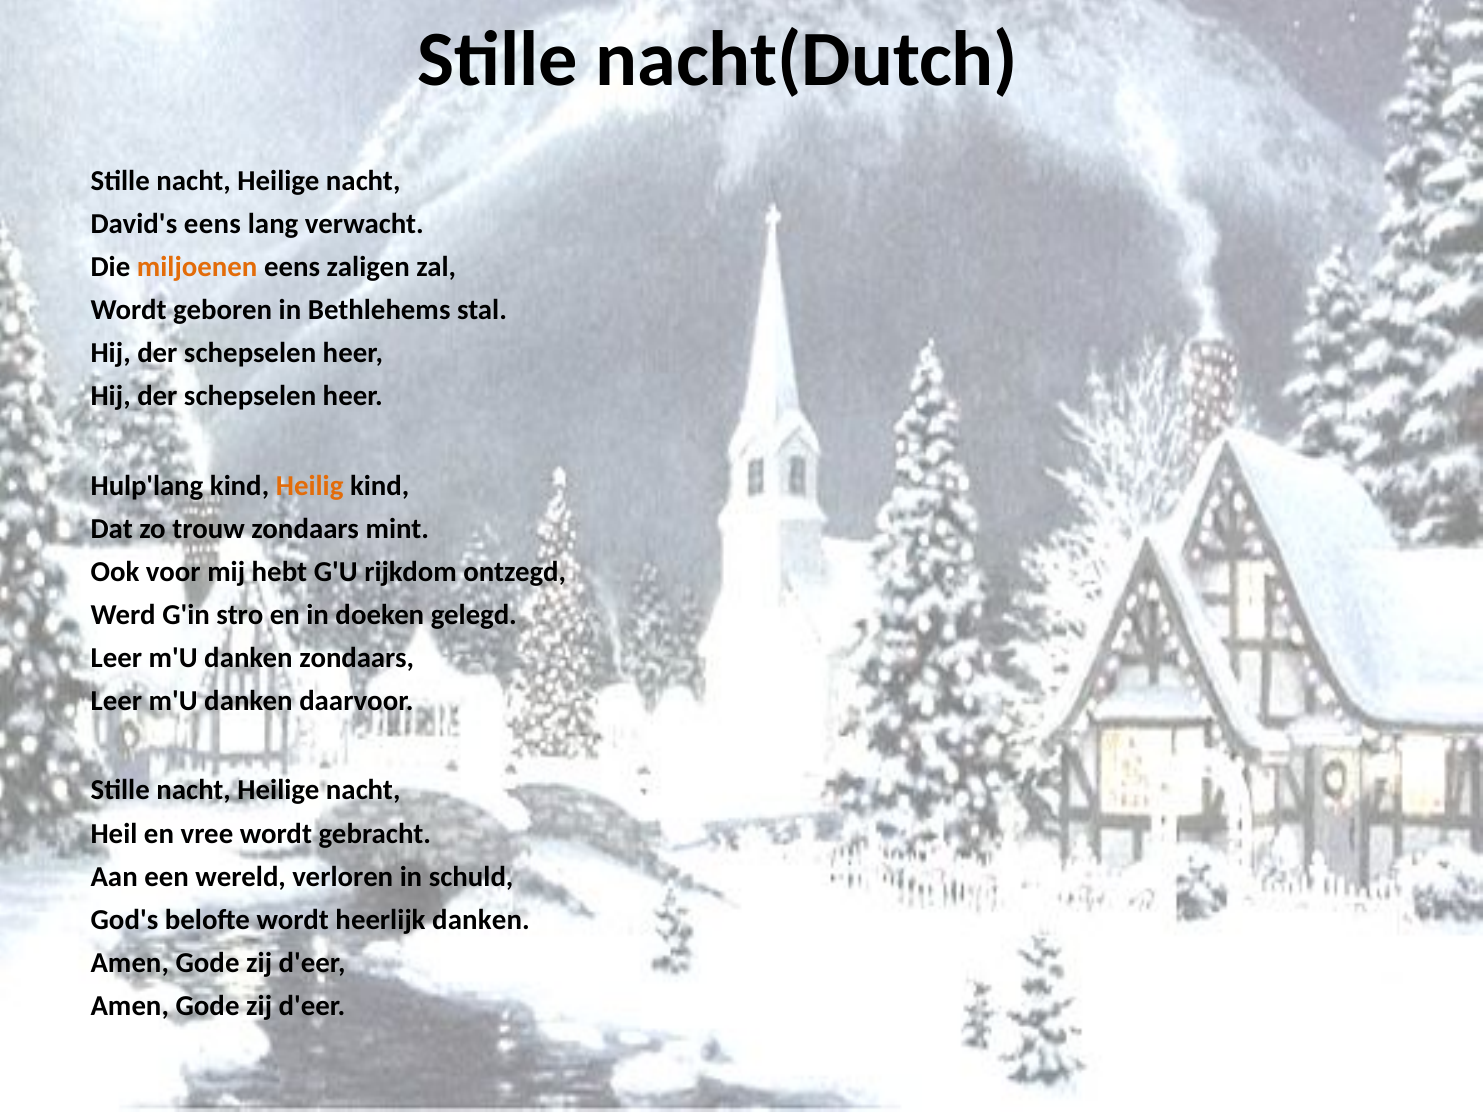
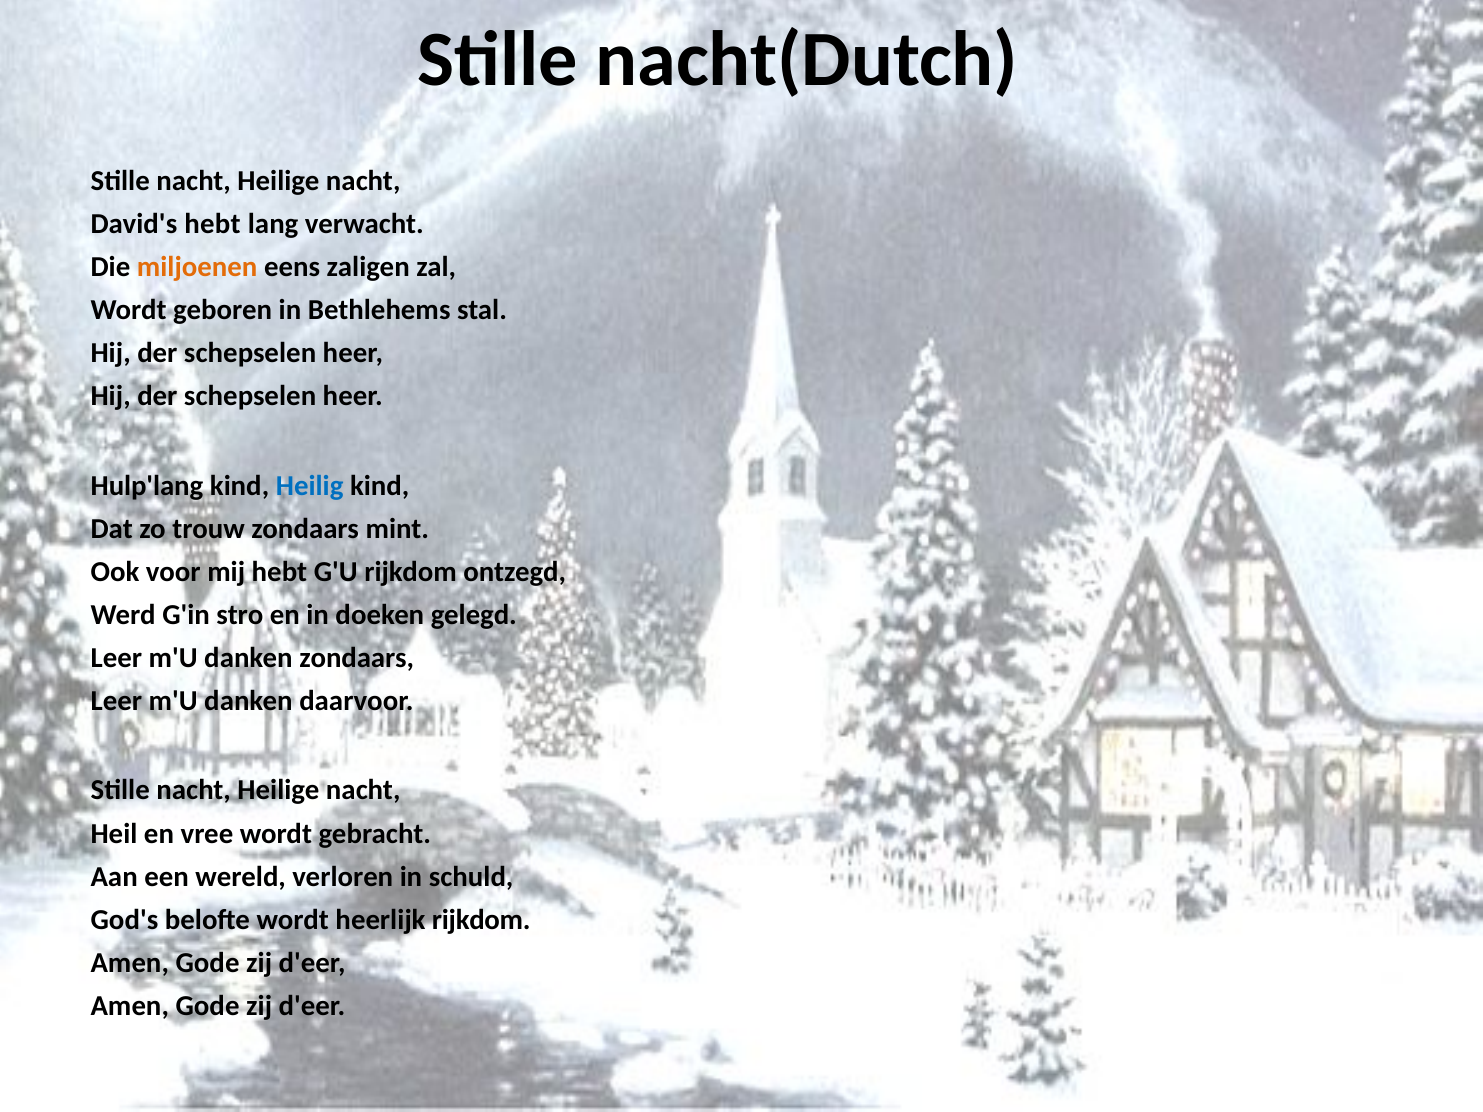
David's eens: eens -> hebt
Heilig colour: orange -> blue
heerlijk danken: danken -> rijkdom
